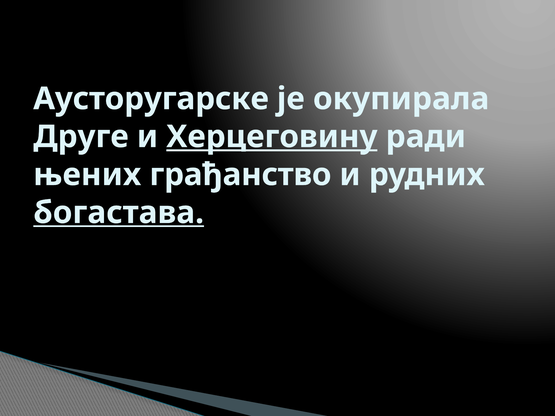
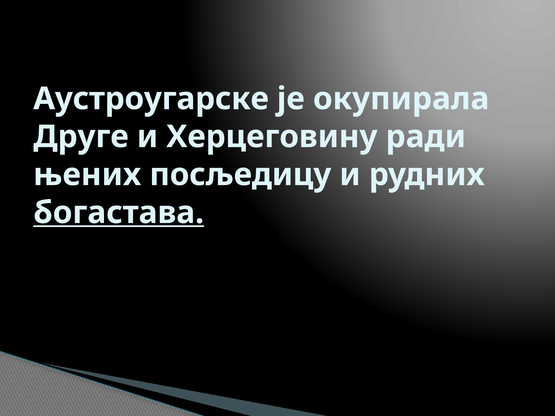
Аусторугарске: Аусторугарске -> Аустроугарске
Херцеговину underline: present -> none
грађанство: грађанство -> посљедицу
